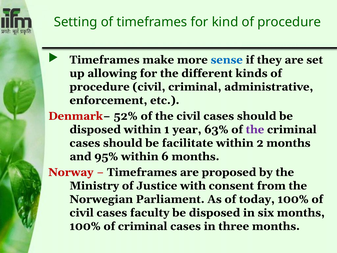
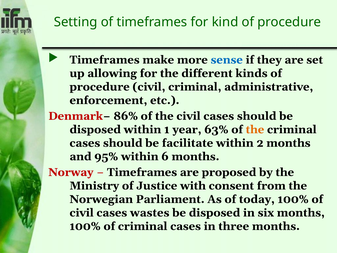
52%: 52% -> 86%
the at (255, 129) colour: purple -> orange
faculty: faculty -> wastes
